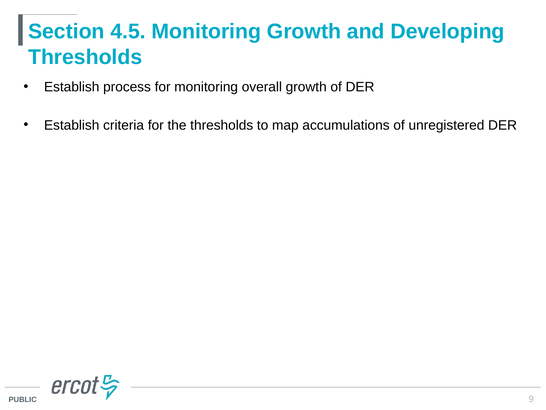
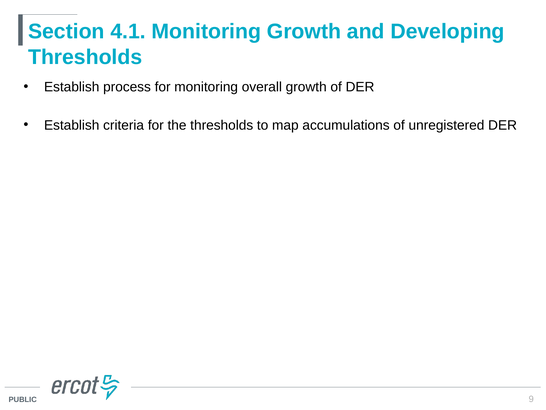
4.5: 4.5 -> 4.1
